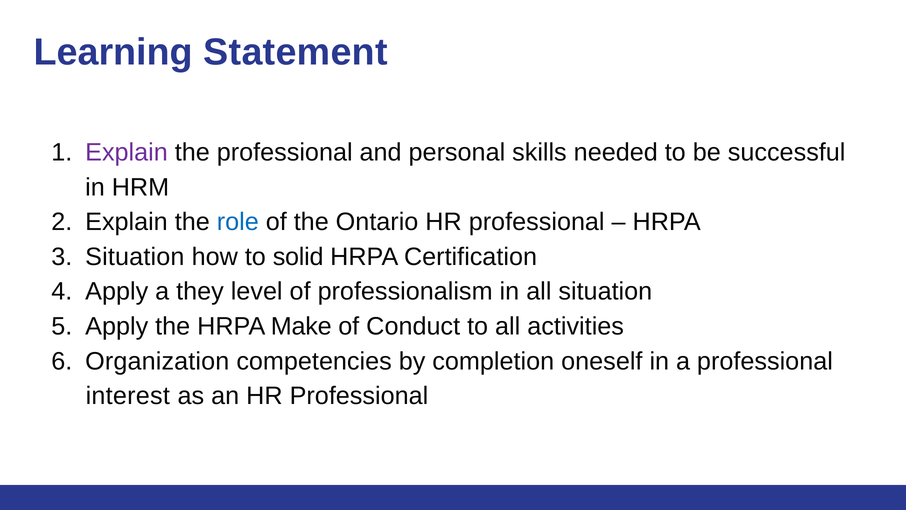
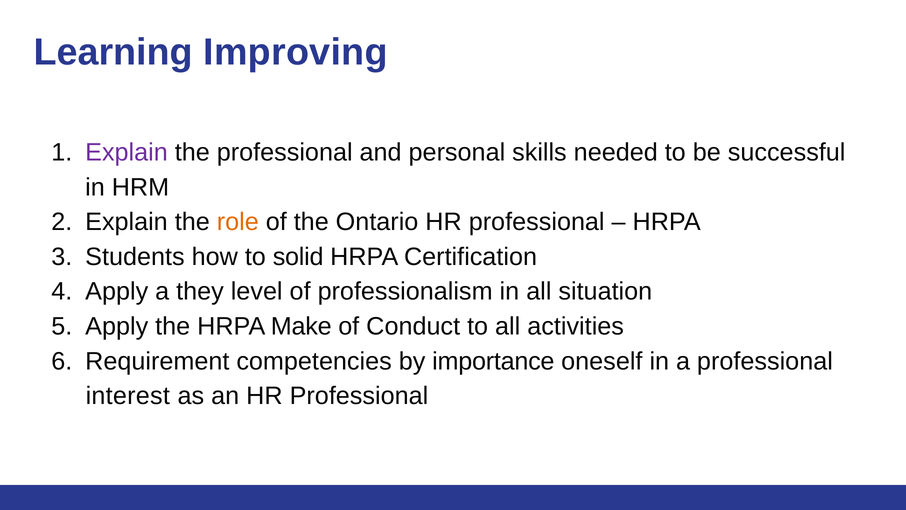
Statement: Statement -> Improving
role colour: blue -> orange
Situation at (135, 257): Situation -> Students
Organization: Organization -> Requirement
completion: completion -> importance
